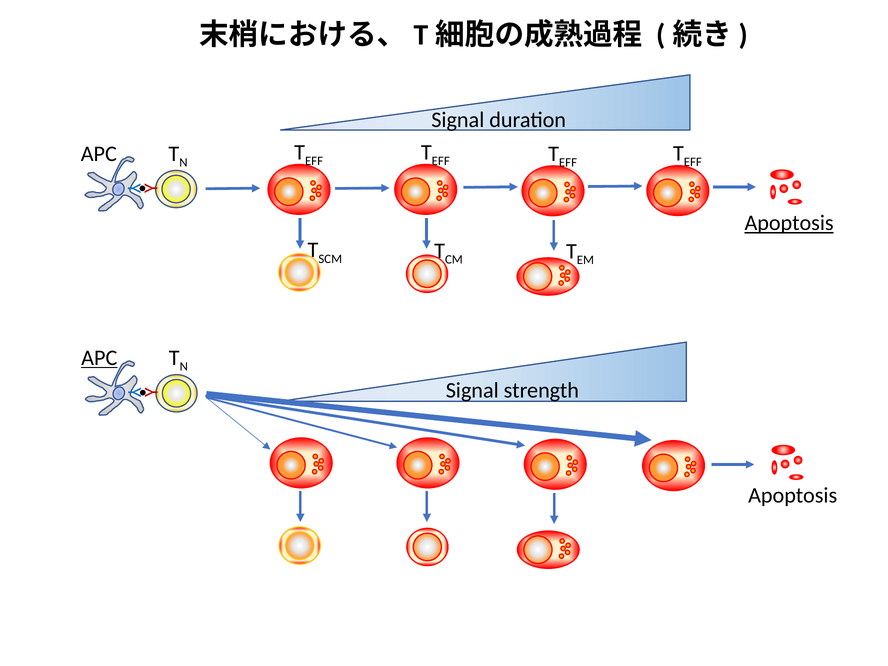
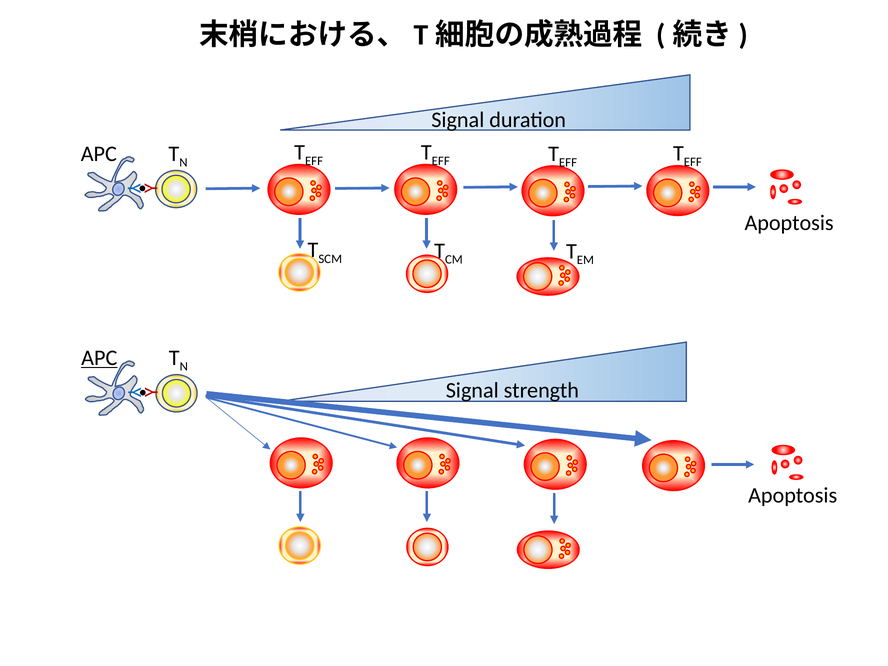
Apoptosis at (789, 223) underline: present -> none
